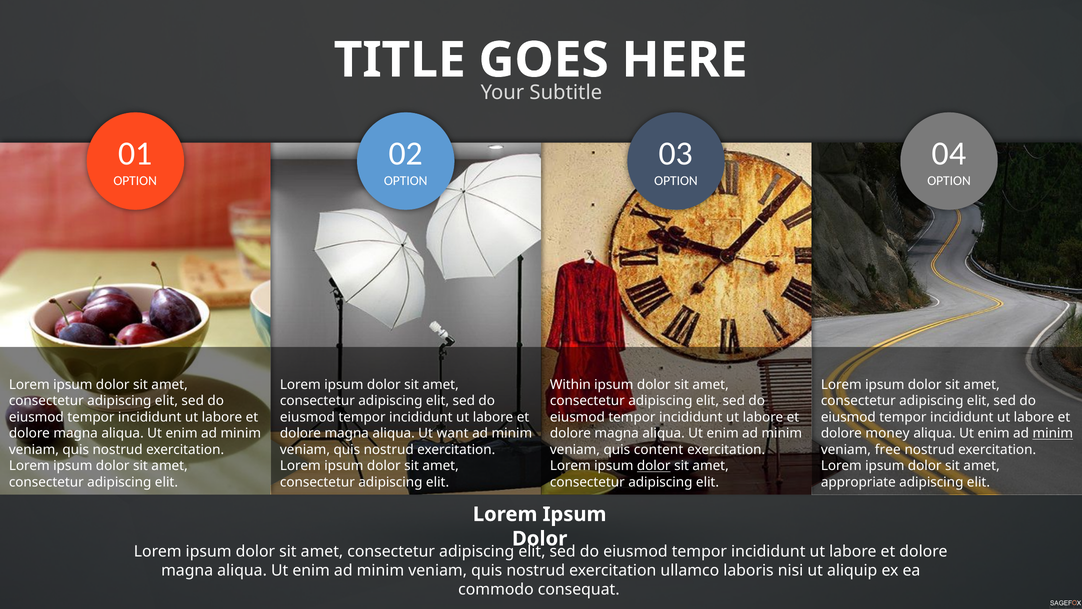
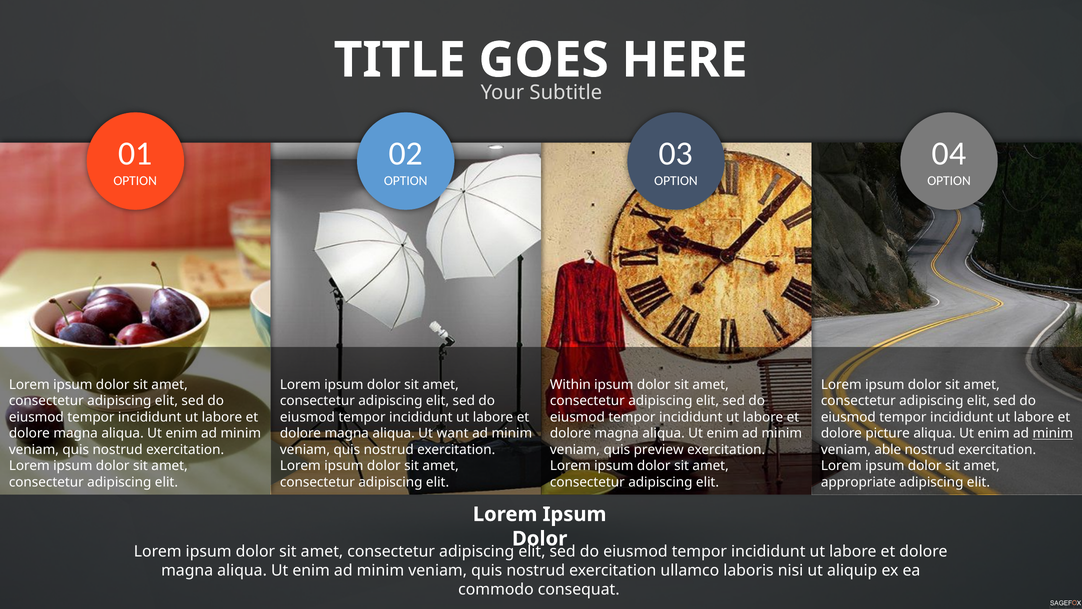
money: money -> picture
content: content -> preview
free: free -> able
dolor at (654, 466) underline: present -> none
